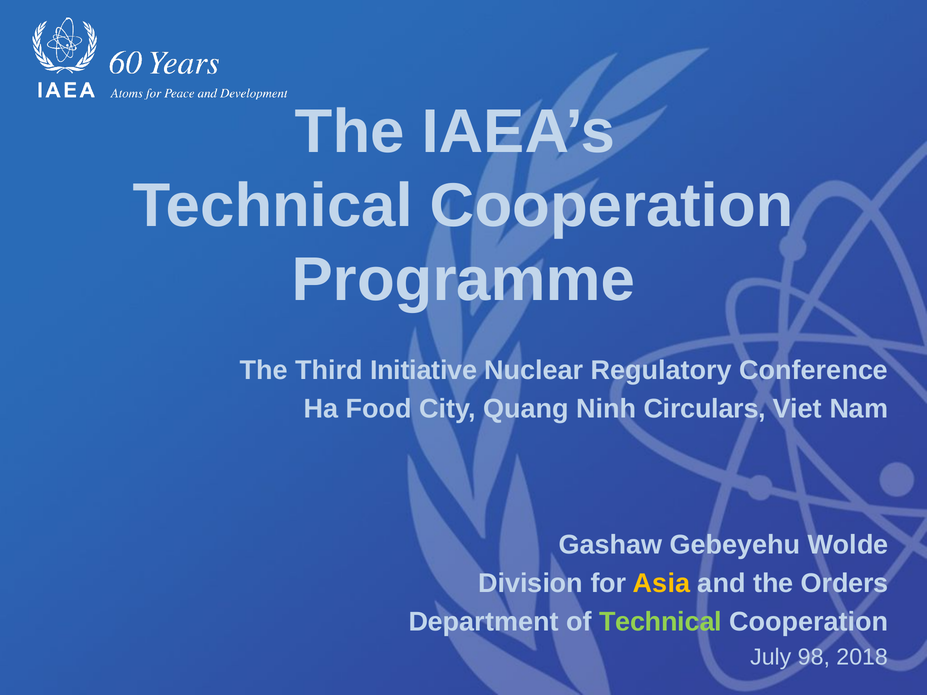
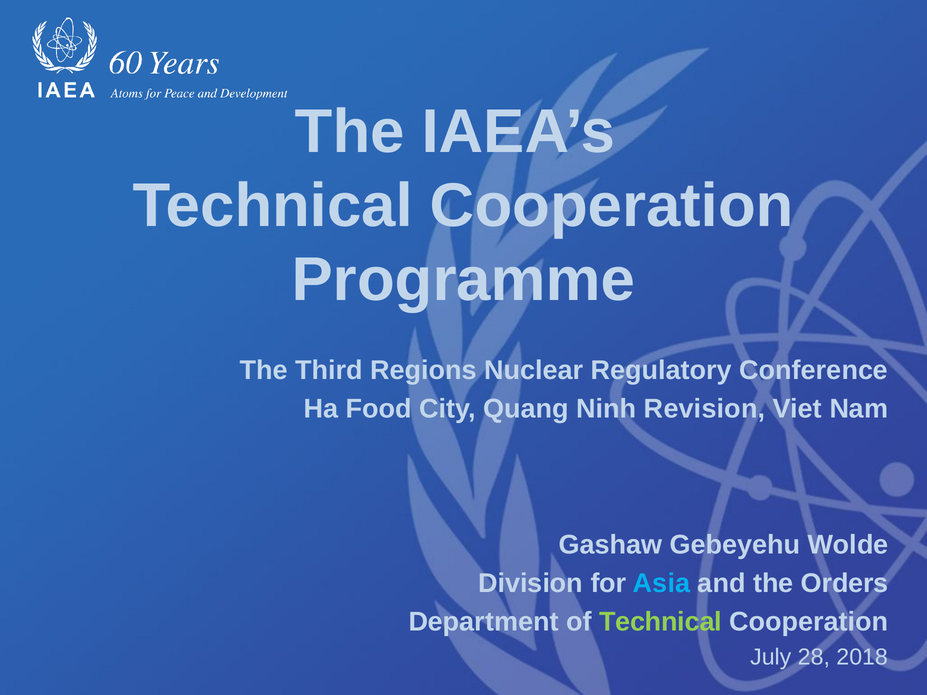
Initiative: Initiative -> Regions
Circulars: Circulars -> Revision
Asia colour: yellow -> light blue
98: 98 -> 28
